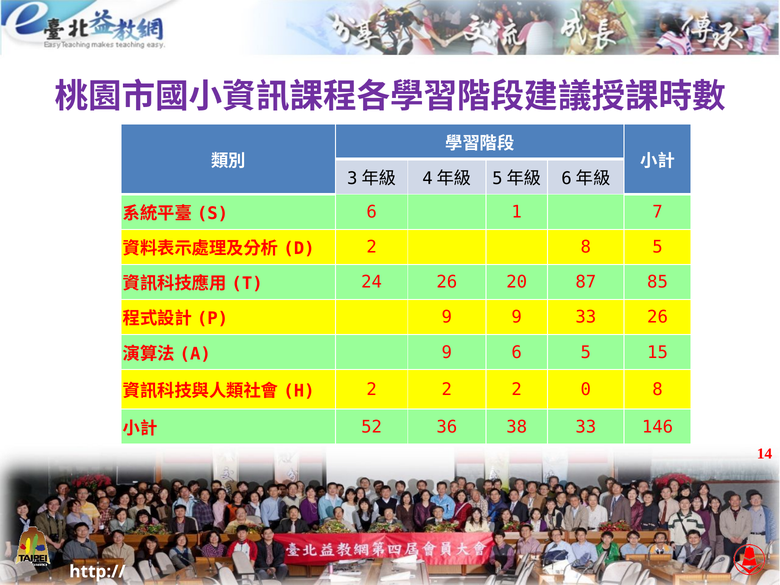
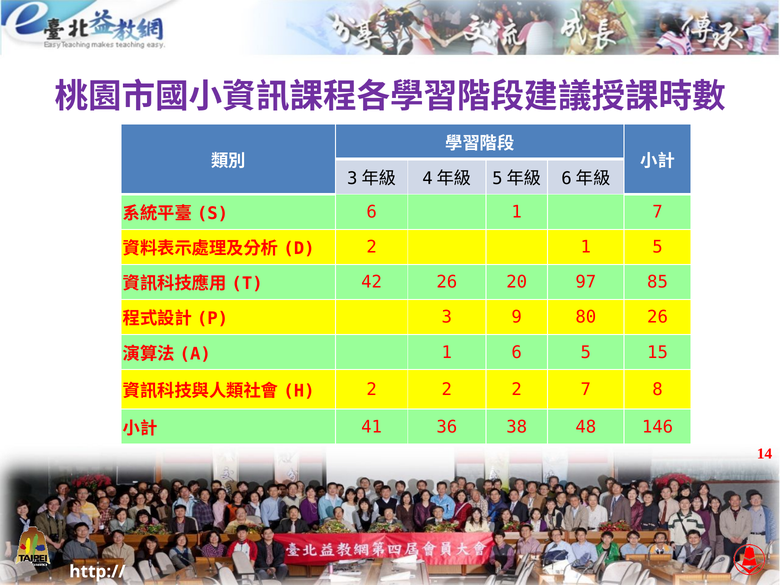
2 8: 8 -> 1
24: 24 -> 42
87: 87 -> 97
9 at (447, 317): 9 -> 3
9 33: 33 -> 80
9 at (447, 352): 9 -> 1
2 0: 0 -> 7
52: 52 -> 41
38 33: 33 -> 48
